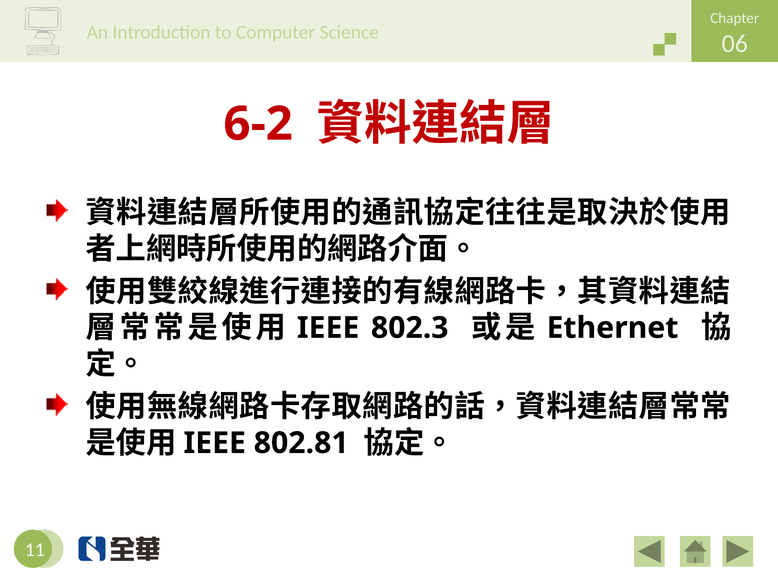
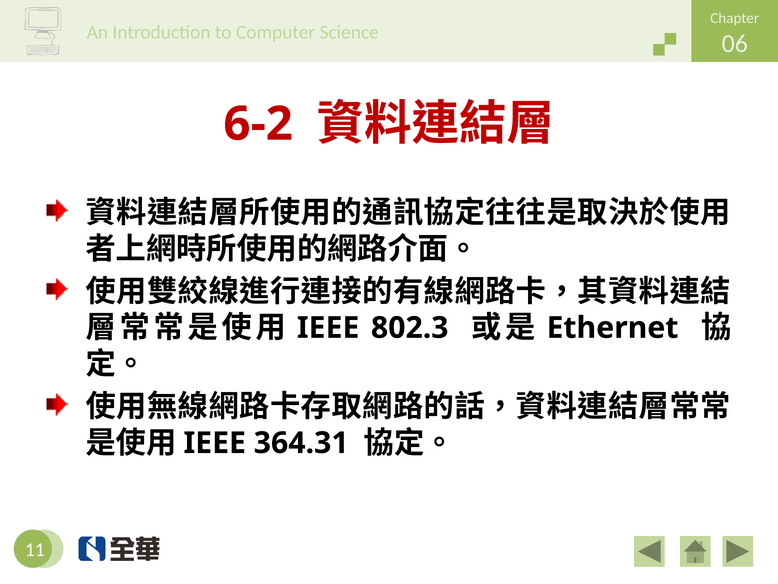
802.81: 802.81 -> 364.31
